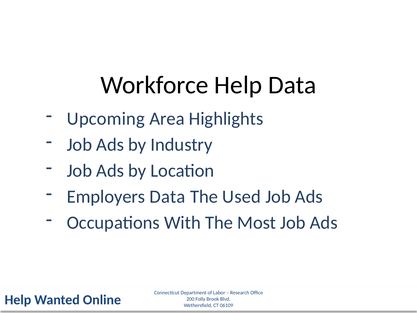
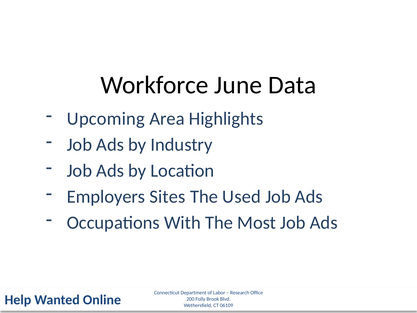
Workforce Help: Help -> June
Employers Data: Data -> Sites
